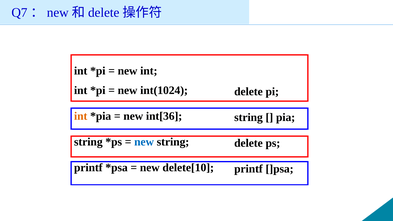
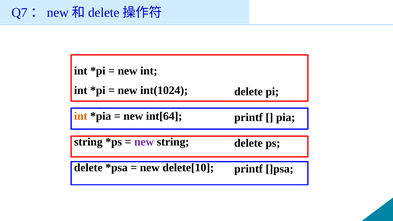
int[36: int[36 -> int[64
string at (248, 117): string -> printf
new at (144, 142) colour: blue -> purple
printf at (88, 168): printf -> delete
